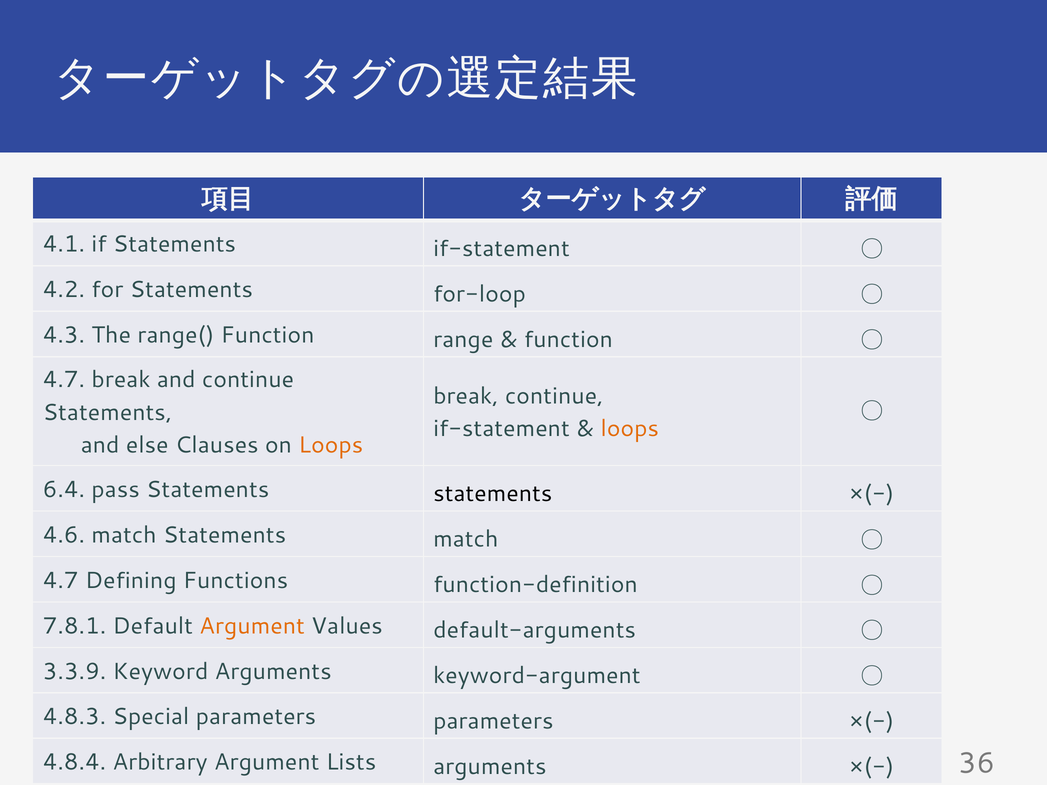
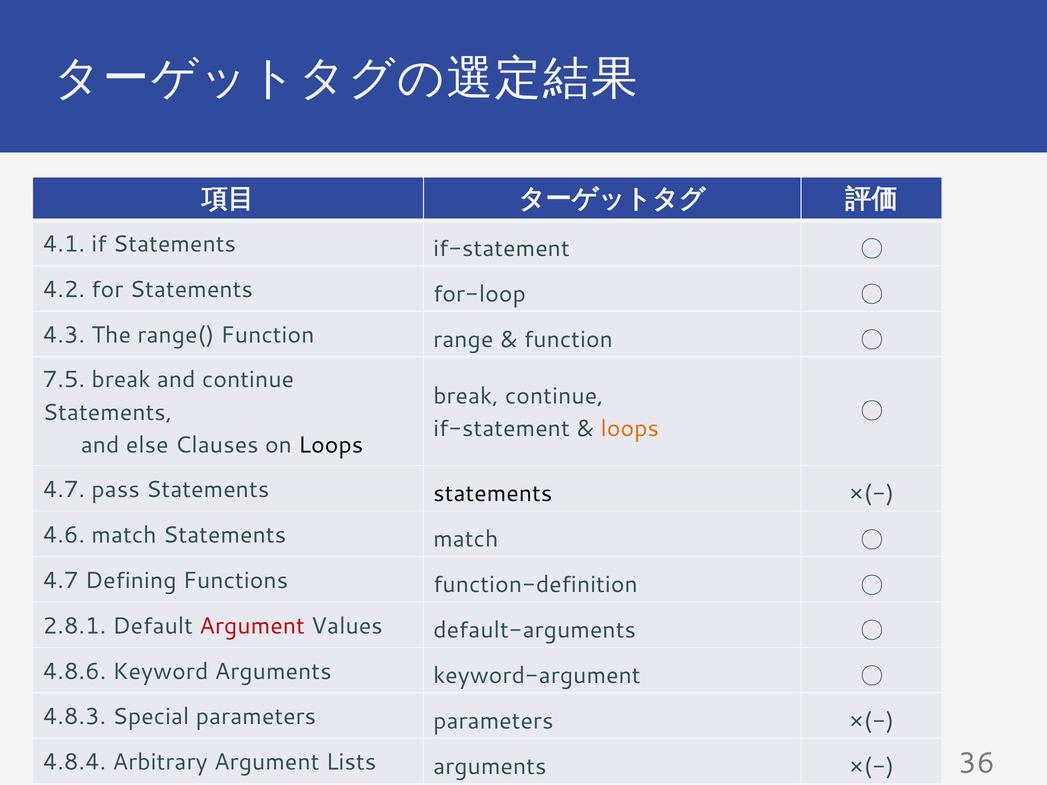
4.7 at (64, 380): 4.7 -> 7.5
Loops at (331, 445) colour: orange -> black
6.4 at (64, 490): 6.4 -> 4.7
7.8.1: 7.8.1 -> 2.8.1
Argument at (252, 626) colour: orange -> red
3.3.9: 3.3.9 -> 4.8.6
